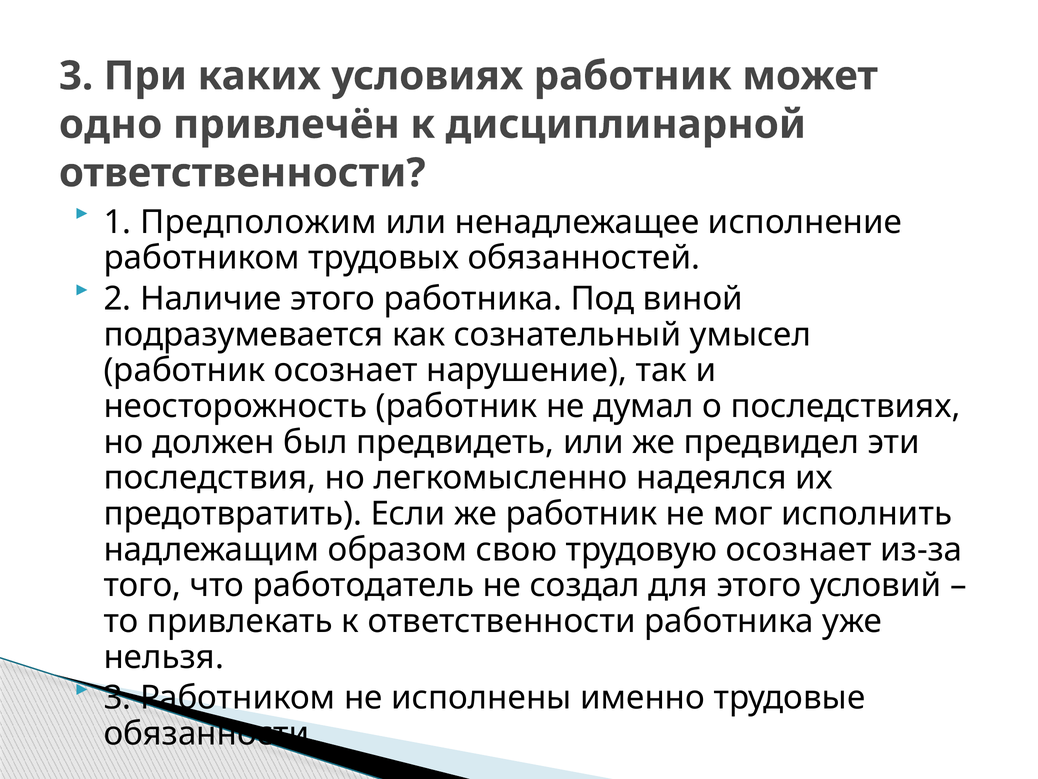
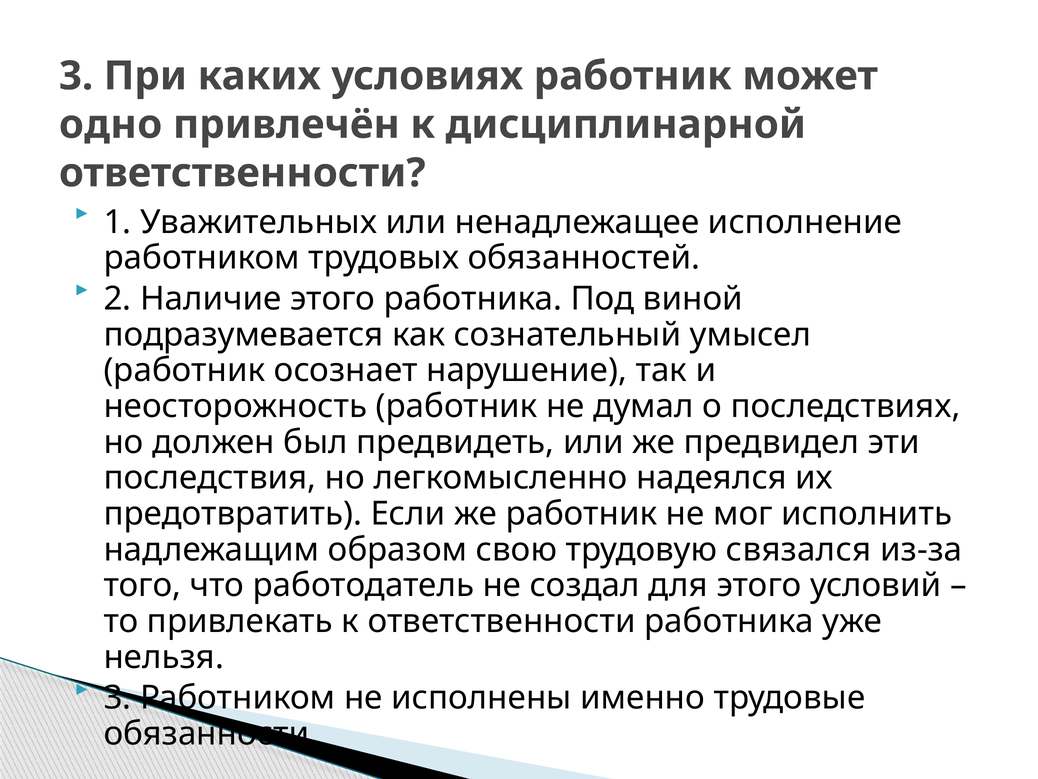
Предположим: Предположим -> Уважительных
трудовую осознает: осознает -> связался
